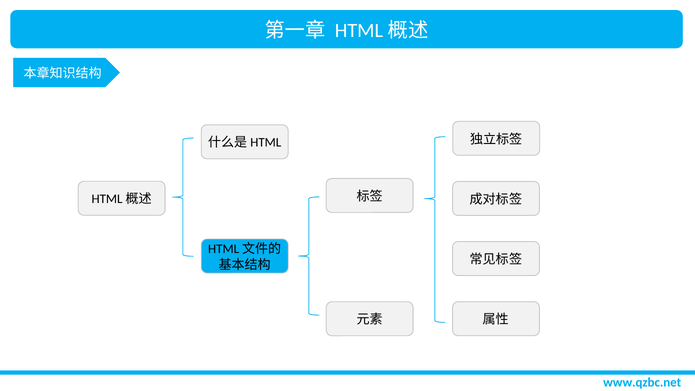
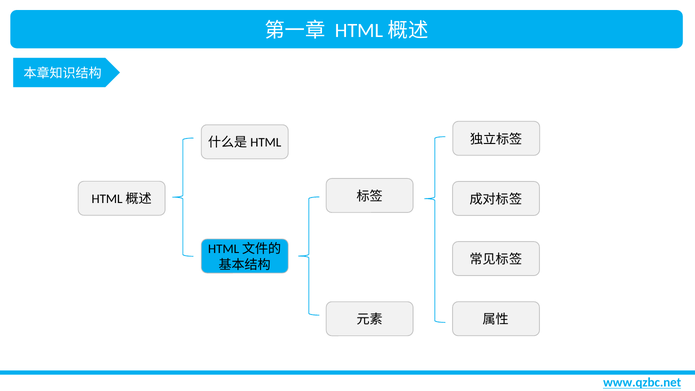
www.qzbc.net underline: none -> present
